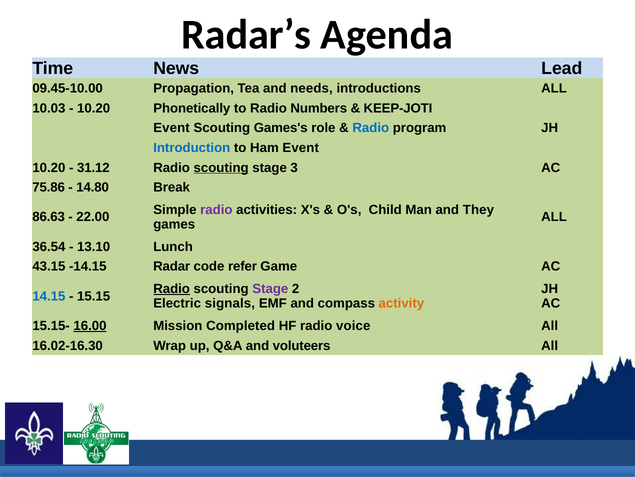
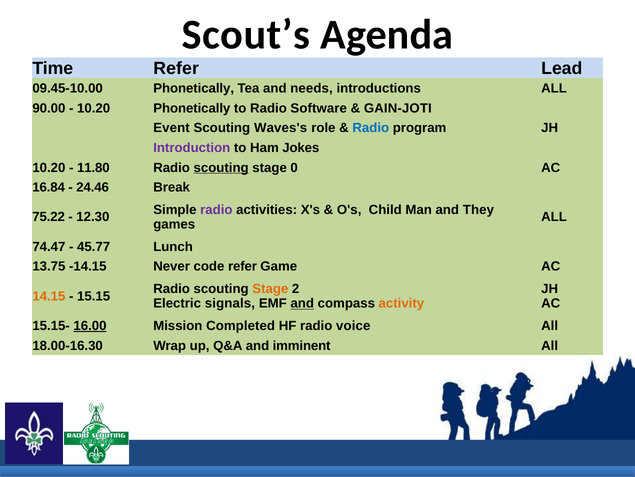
Radar’s: Radar’s -> Scout’s
Time News: News -> Refer
09.45-10.00 Propagation: Propagation -> Phonetically
10.03: 10.03 -> 90.00
Numbers: Numbers -> Software
KEEP-JOTI: KEEP-JOTI -> GAIN-JOTI
Games's: Games's -> Waves's
Introduction colour: blue -> purple
Ham Event: Event -> Jokes
31.12: 31.12 -> 11.80
3: 3 -> 0
75.86: 75.86 -> 16.84
14.80: 14.80 -> 24.46
86.63: 86.63 -> 75.22
22.00: 22.00 -> 12.30
36.54: 36.54 -> 74.47
13.10: 13.10 -> 45.77
43.15: 43.15 -> 13.75
Radar: Radar -> Never
Radio at (172, 288) underline: present -> none
Stage at (270, 288) colour: purple -> orange
14.15 colour: blue -> orange
and at (302, 303) underline: none -> present
16.02-16.30: 16.02-16.30 -> 18.00-16.30
voluteers: voluteers -> imminent
